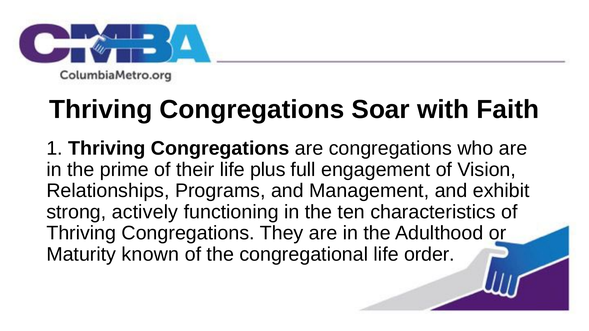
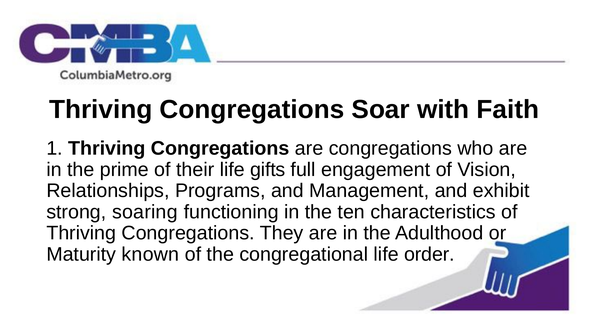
plus: plus -> gifts
actively: actively -> soaring
